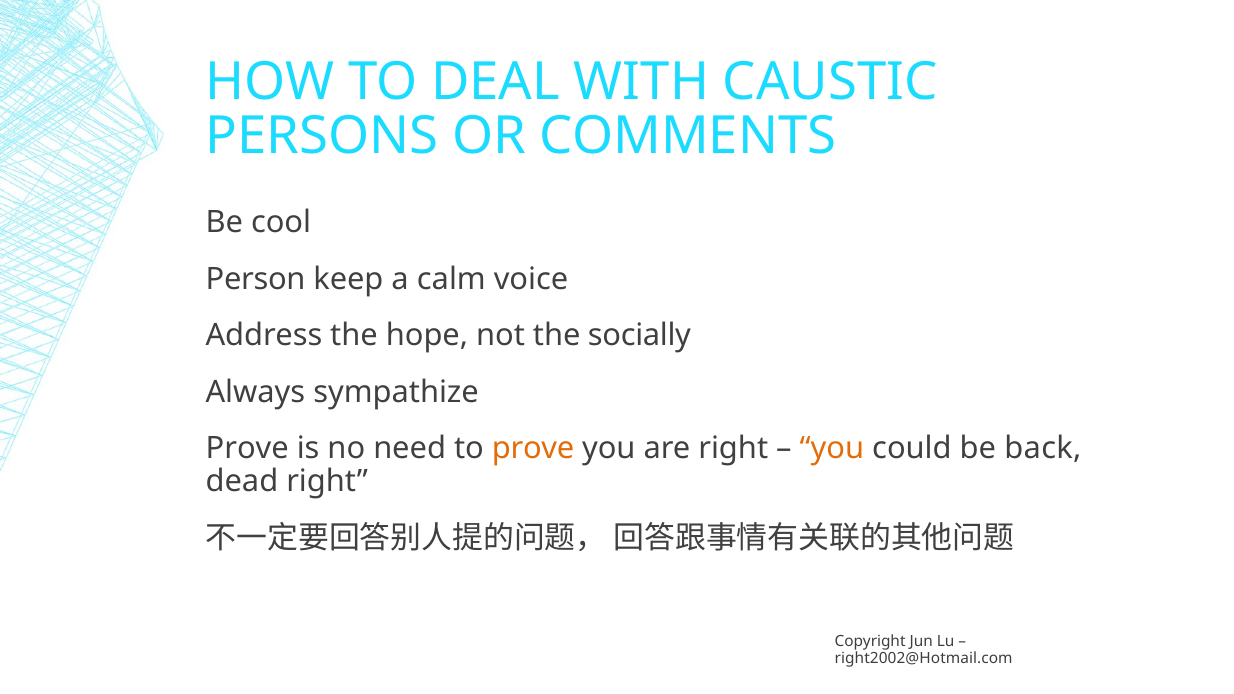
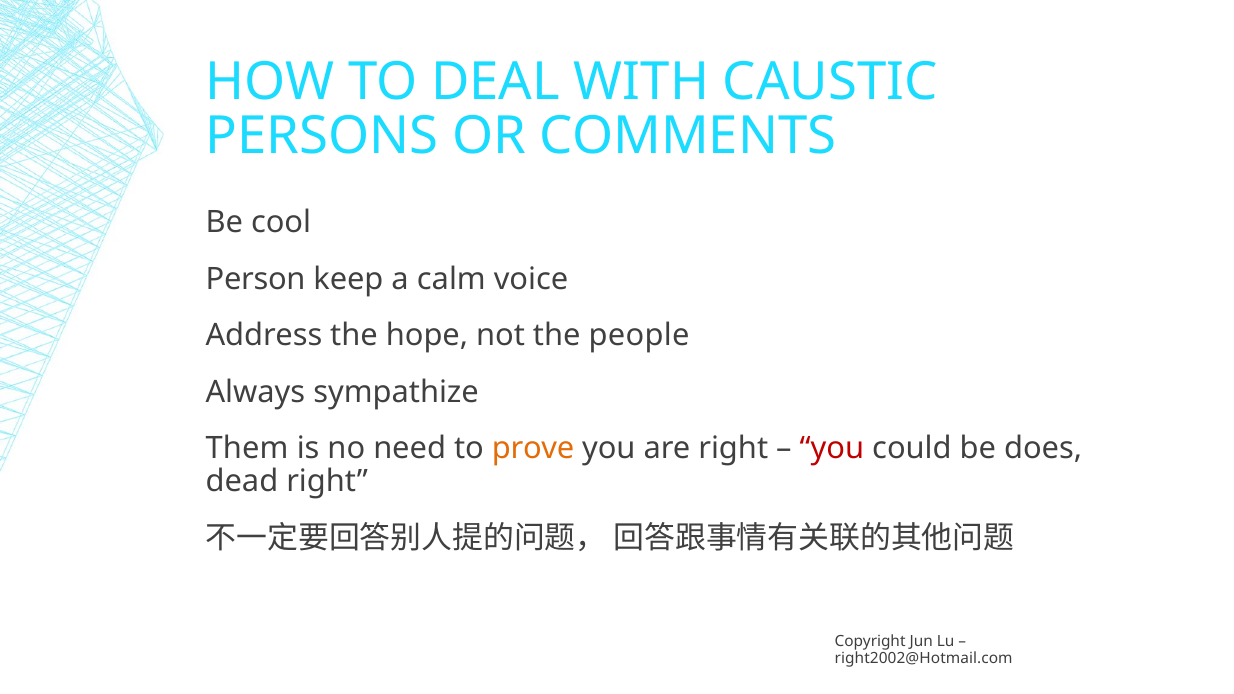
socially: socially -> people
Prove at (247, 448): Prove -> Them
you at (832, 448) colour: orange -> red
back: back -> does
